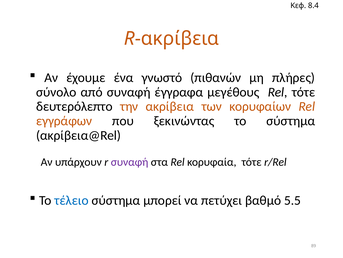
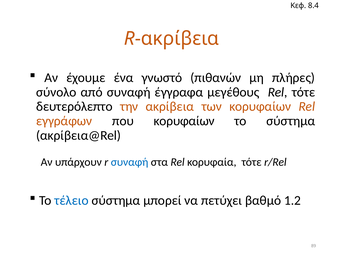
που ξεκινώντας: ξεκινώντας -> κορυφαίων
συναφή at (130, 162) colour: purple -> blue
5.5: 5.5 -> 1.2
